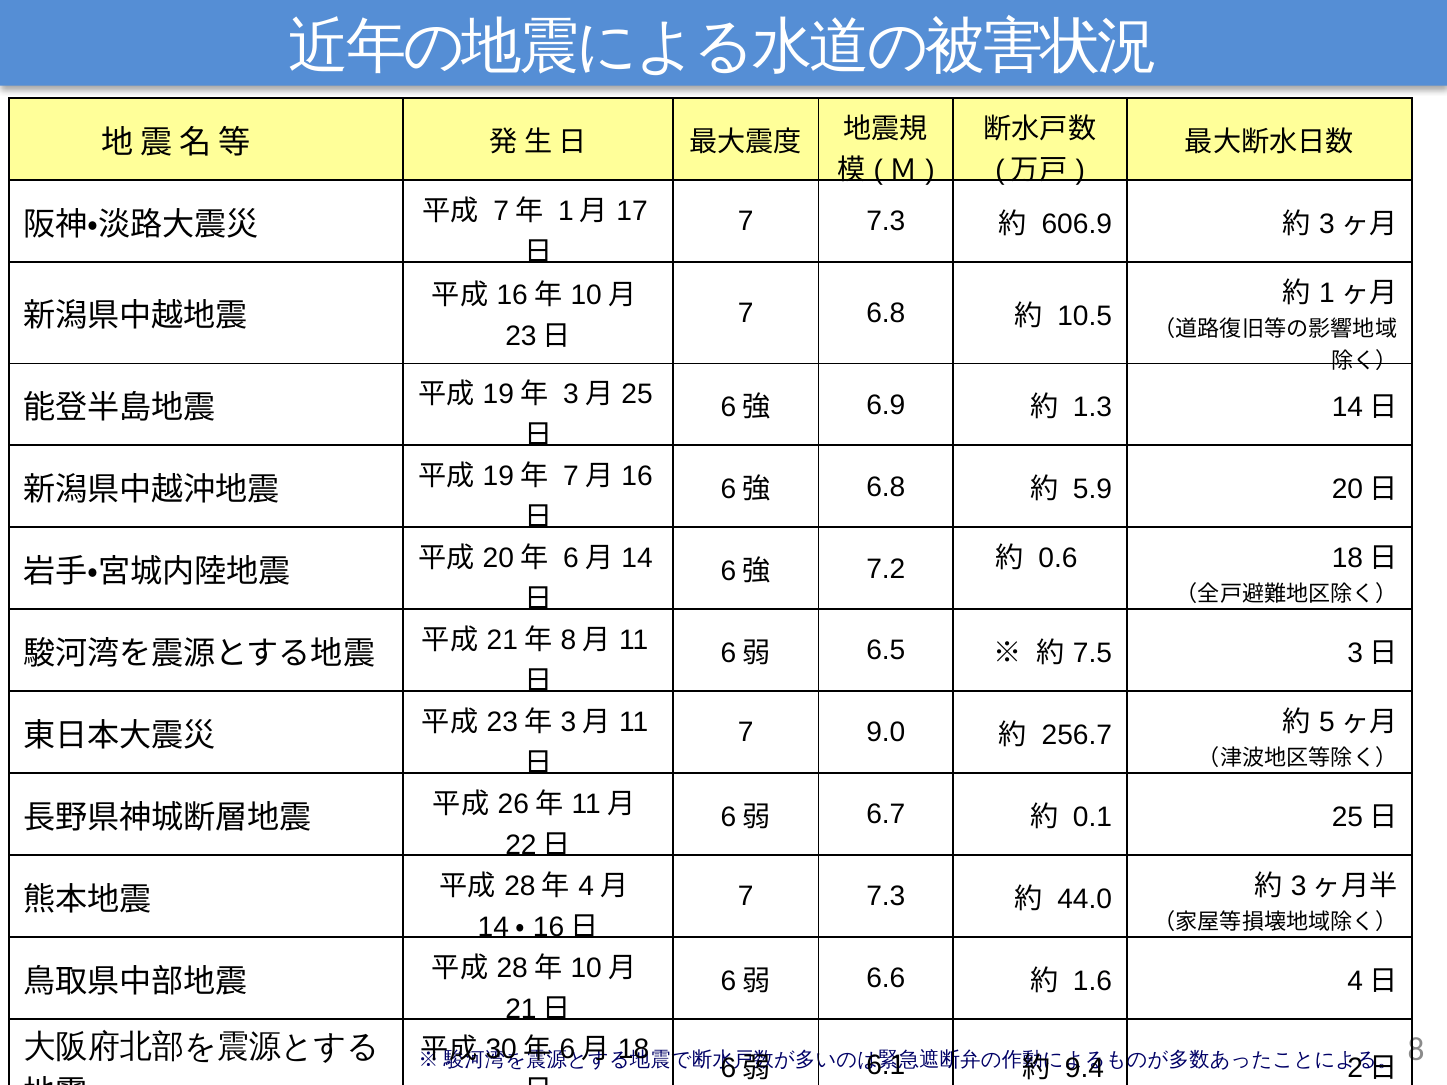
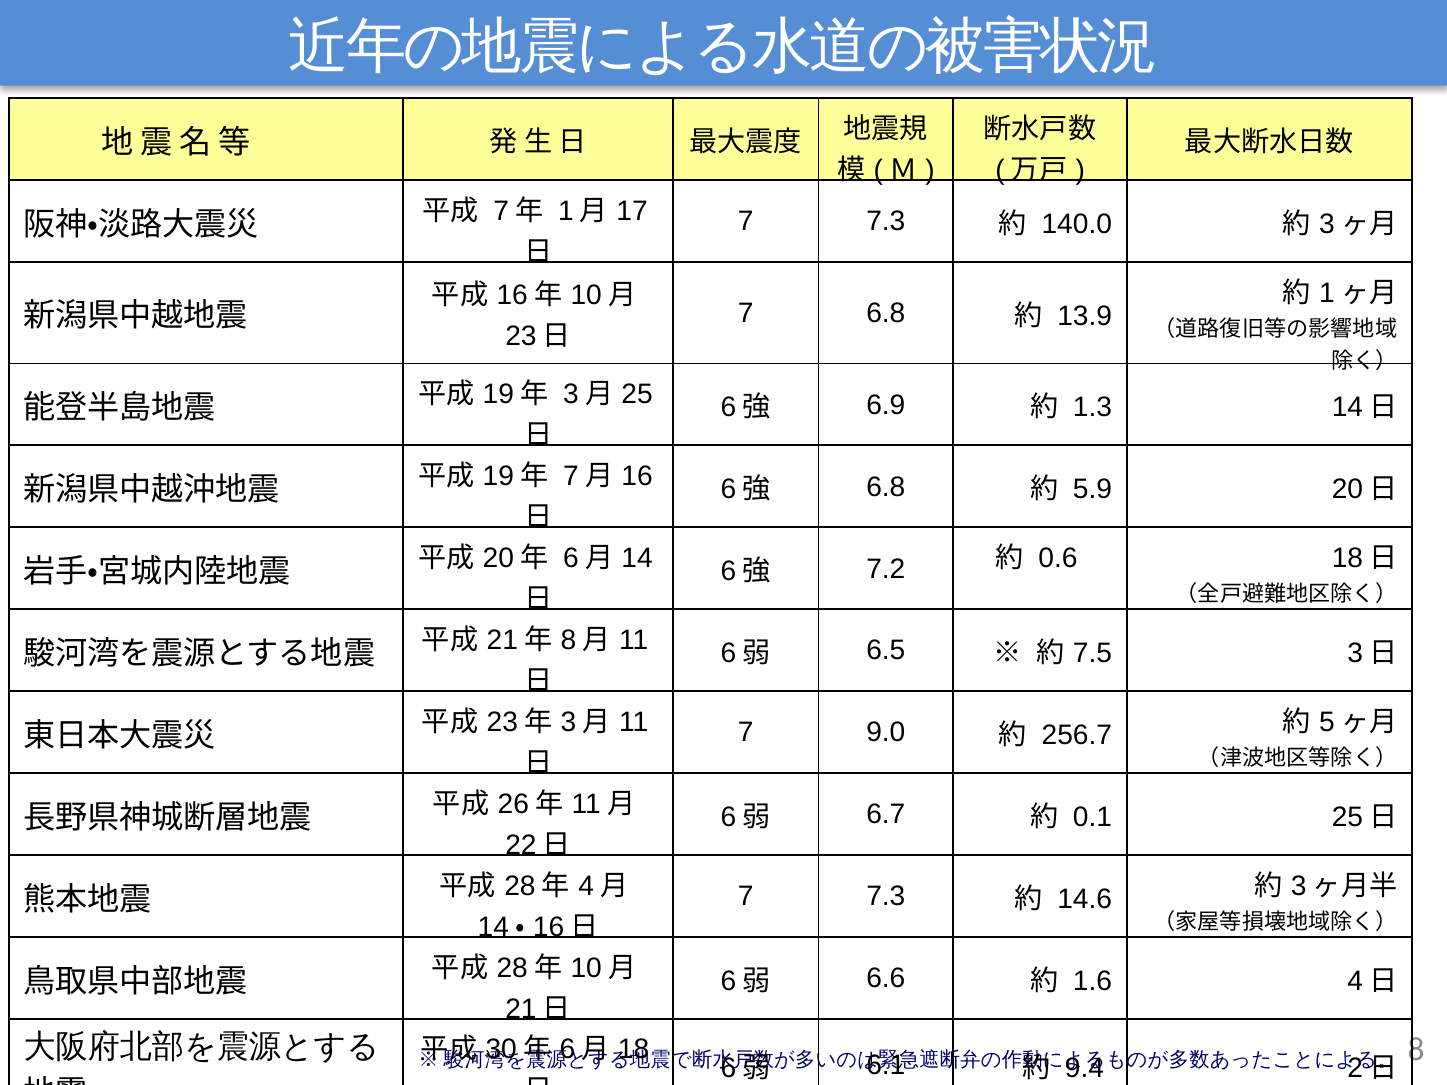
606.9: 606.9 -> 140.0
10.5: 10.5 -> 13.9
44.0: 44.0 -> 14.6
